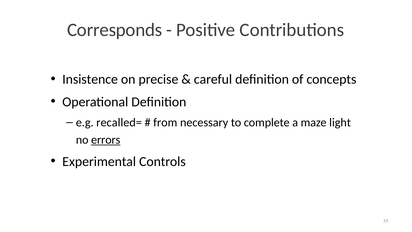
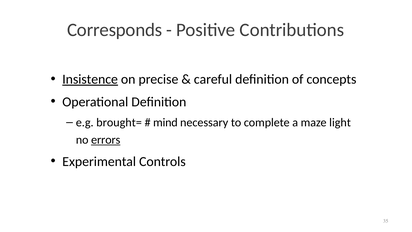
Insistence underline: none -> present
recalled=: recalled= -> brought=
from: from -> mind
